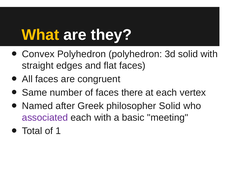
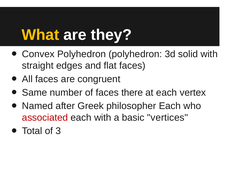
philosopher Solid: Solid -> Each
associated colour: purple -> red
meeting: meeting -> vertices
1: 1 -> 3
